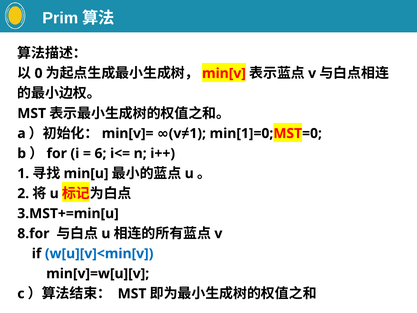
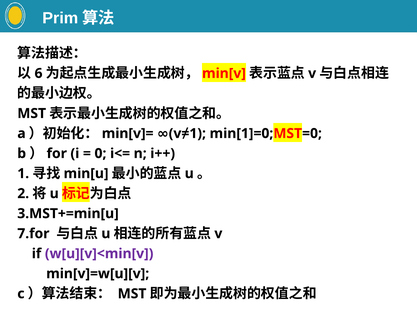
0: 0 -> 6
6: 6 -> 0
8.for: 8.for -> 7.for
w[u][v]<min[v colour: blue -> purple
